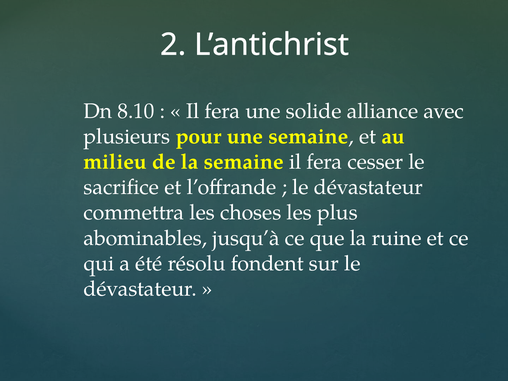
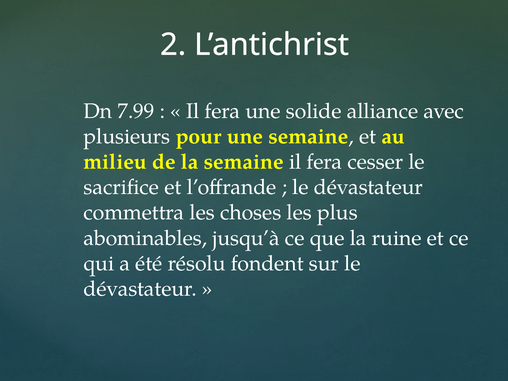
8.10: 8.10 -> 7.99
